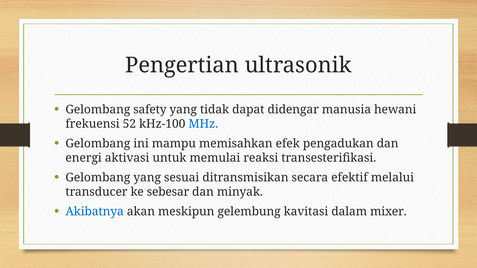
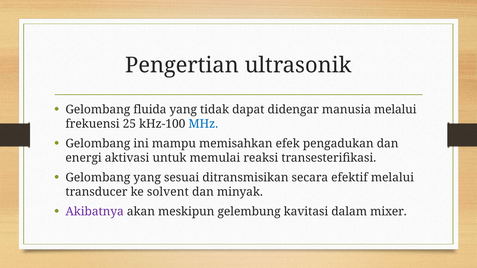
safety: safety -> fluida
manusia hewani: hewani -> melalui
52: 52 -> 25
sebesar: sebesar -> solvent
Akibatnya colour: blue -> purple
